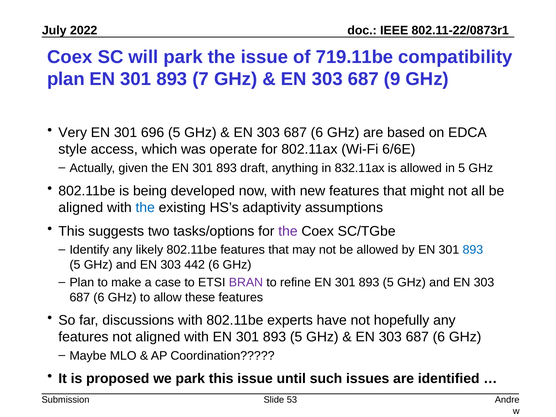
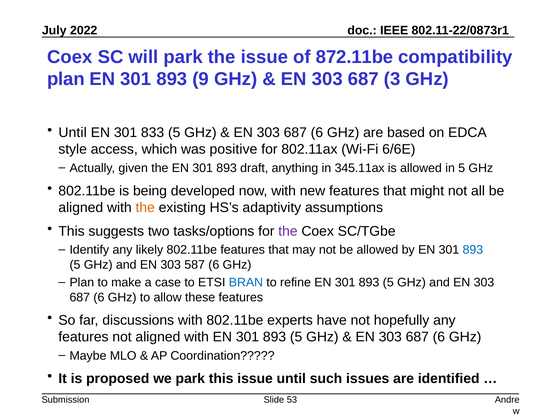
719.11be: 719.11be -> 872.11be
7: 7 -> 9
9: 9 -> 3
Very at (73, 133): Very -> Until
696: 696 -> 833
operate: operate -> positive
832.11ax: 832.11ax -> 345.11ax
the at (145, 207) colour: blue -> orange
442: 442 -> 587
BRAN colour: purple -> blue
